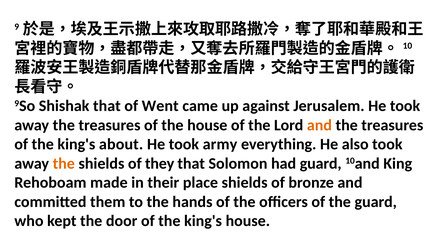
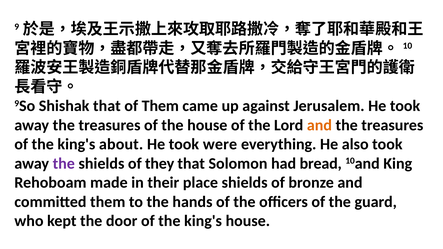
of Went: Went -> Them
army: army -> were
the at (64, 164) colour: orange -> purple
had guard: guard -> bread
